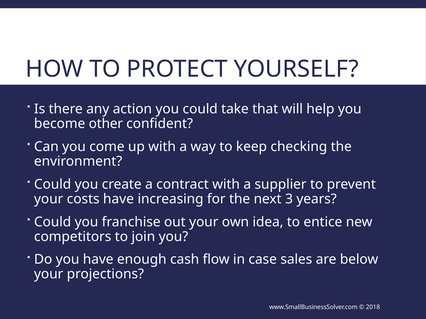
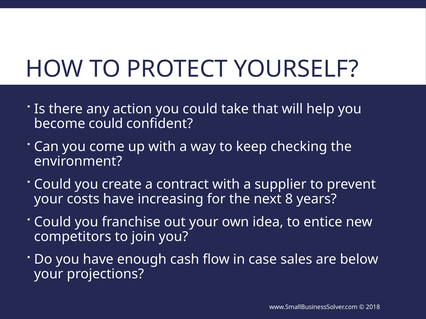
become other: other -> could
3: 3 -> 8
